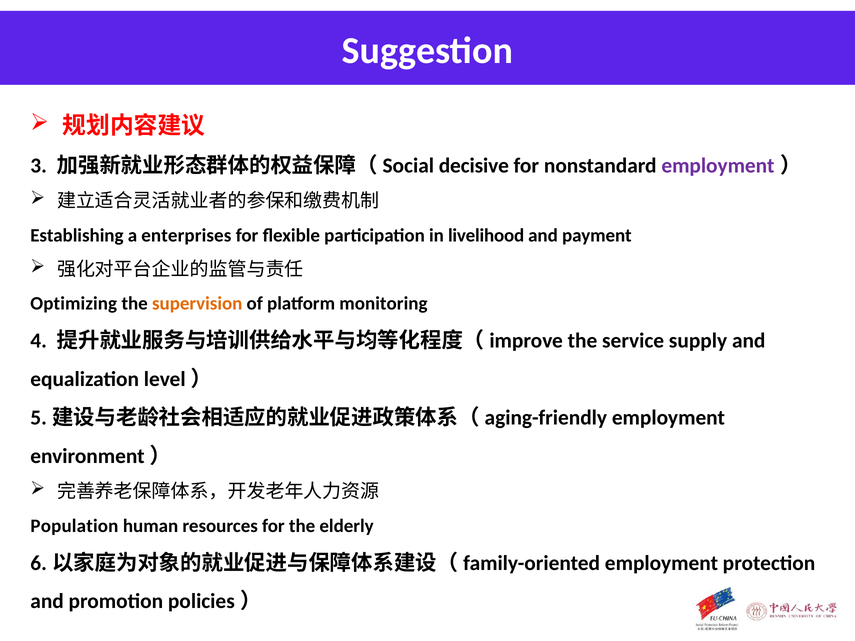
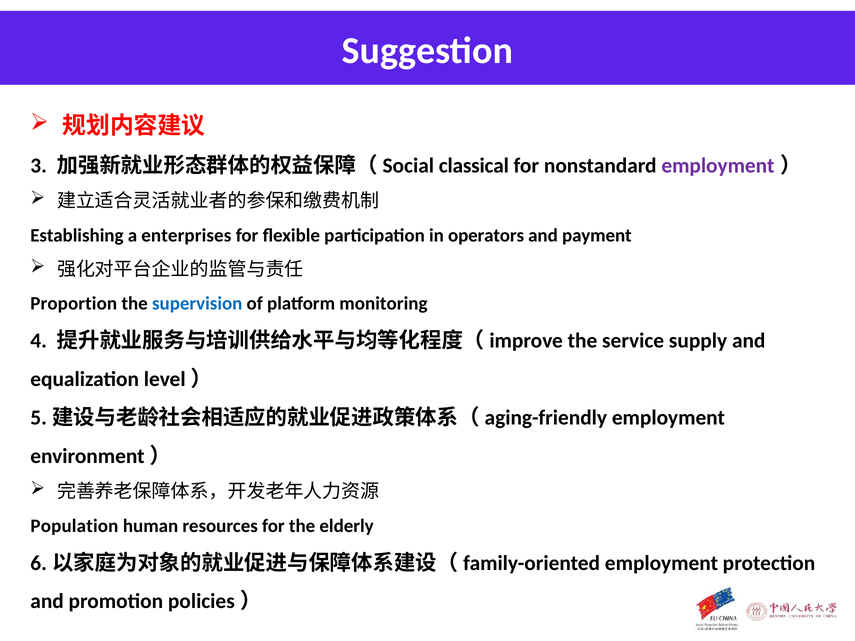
decisive: decisive -> classical
livelihood: livelihood -> operators
Optimizing: Optimizing -> Proportion
supervision colour: orange -> blue
